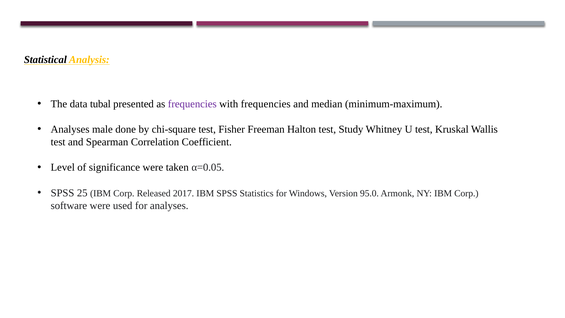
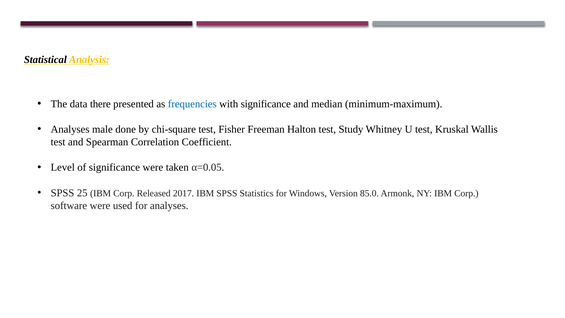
tubal: tubal -> there
frequencies at (192, 104) colour: purple -> blue
with frequencies: frequencies -> significance
95.0: 95.0 -> 85.0
